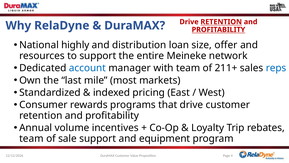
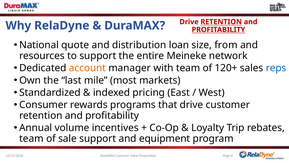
highly: highly -> quote
offer: offer -> from
account colour: blue -> orange
211+: 211+ -> 120+
